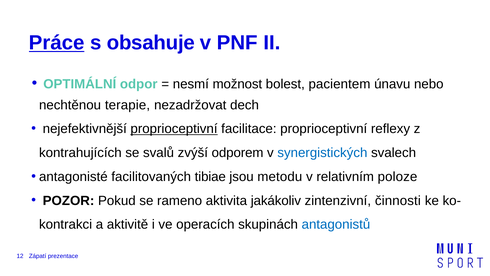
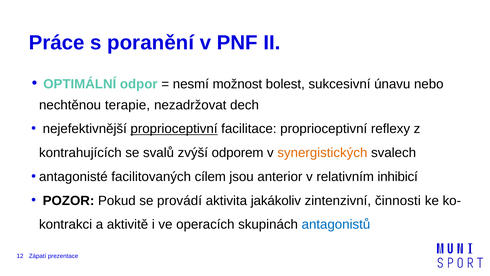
Práce underline: present -> none
obsahuje: obsahuje -> poranění
pacientem: pacientem -> sukcesivní
synergistických colour: blue -> orange
tibiae: tibiae -> cílem
metodu: metodu -> anterior
poloze: poloze -> inhibicí
rameno: rameno -> provádí
